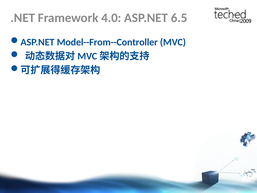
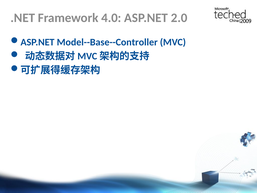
6.5: 6.5 -> 2.0
Model--From--Controller: Model--From--Controller -> Model--Base--Controller
